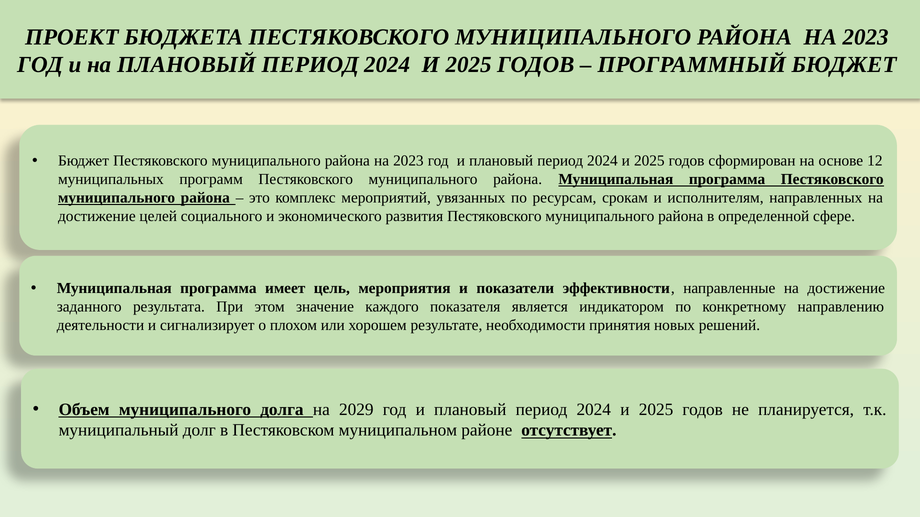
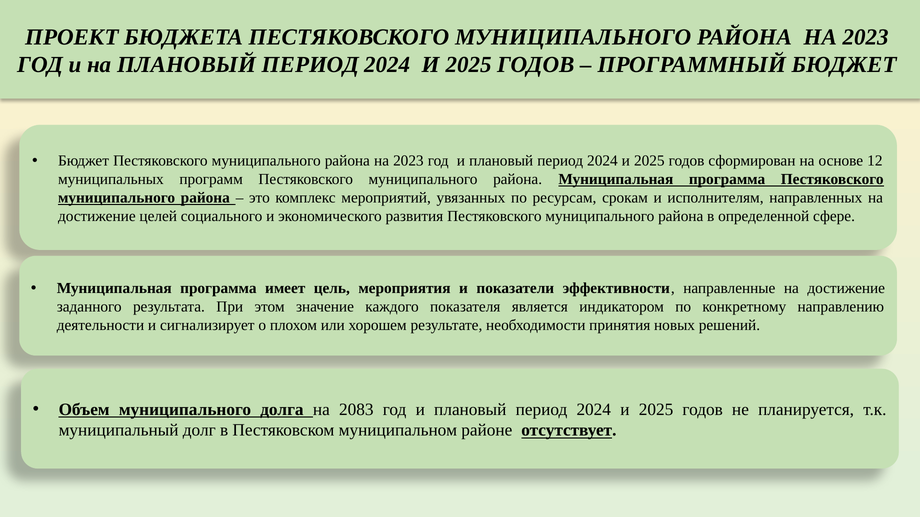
2029: 2029 -> 2083
